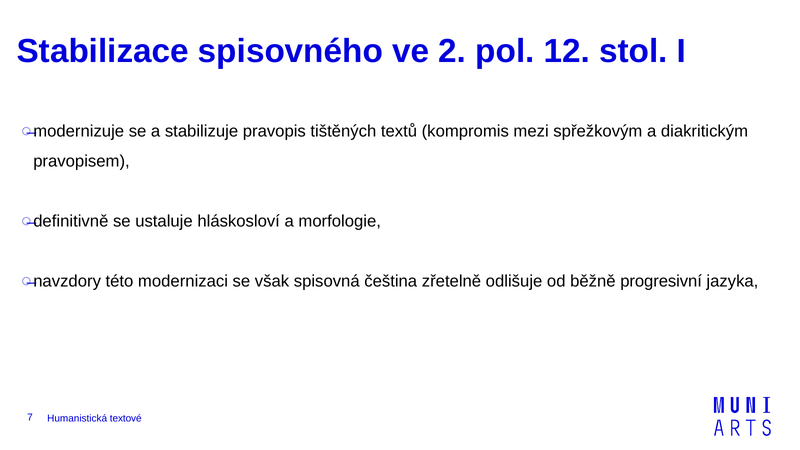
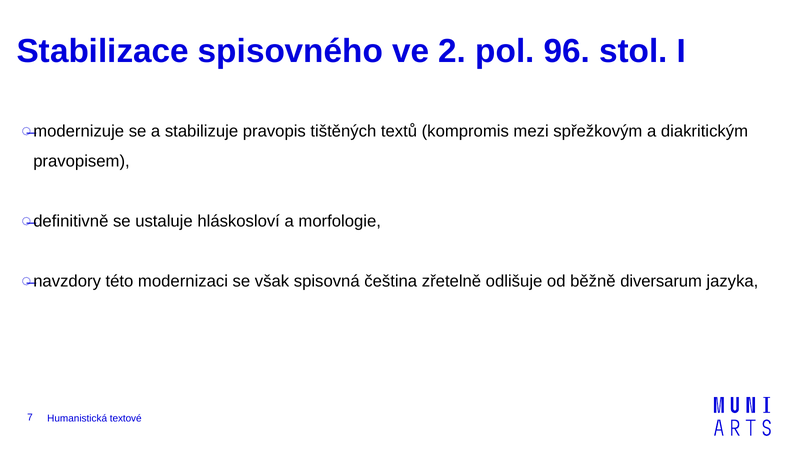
12: 12 -> 96
progresivní: progresivní -> diversarum
